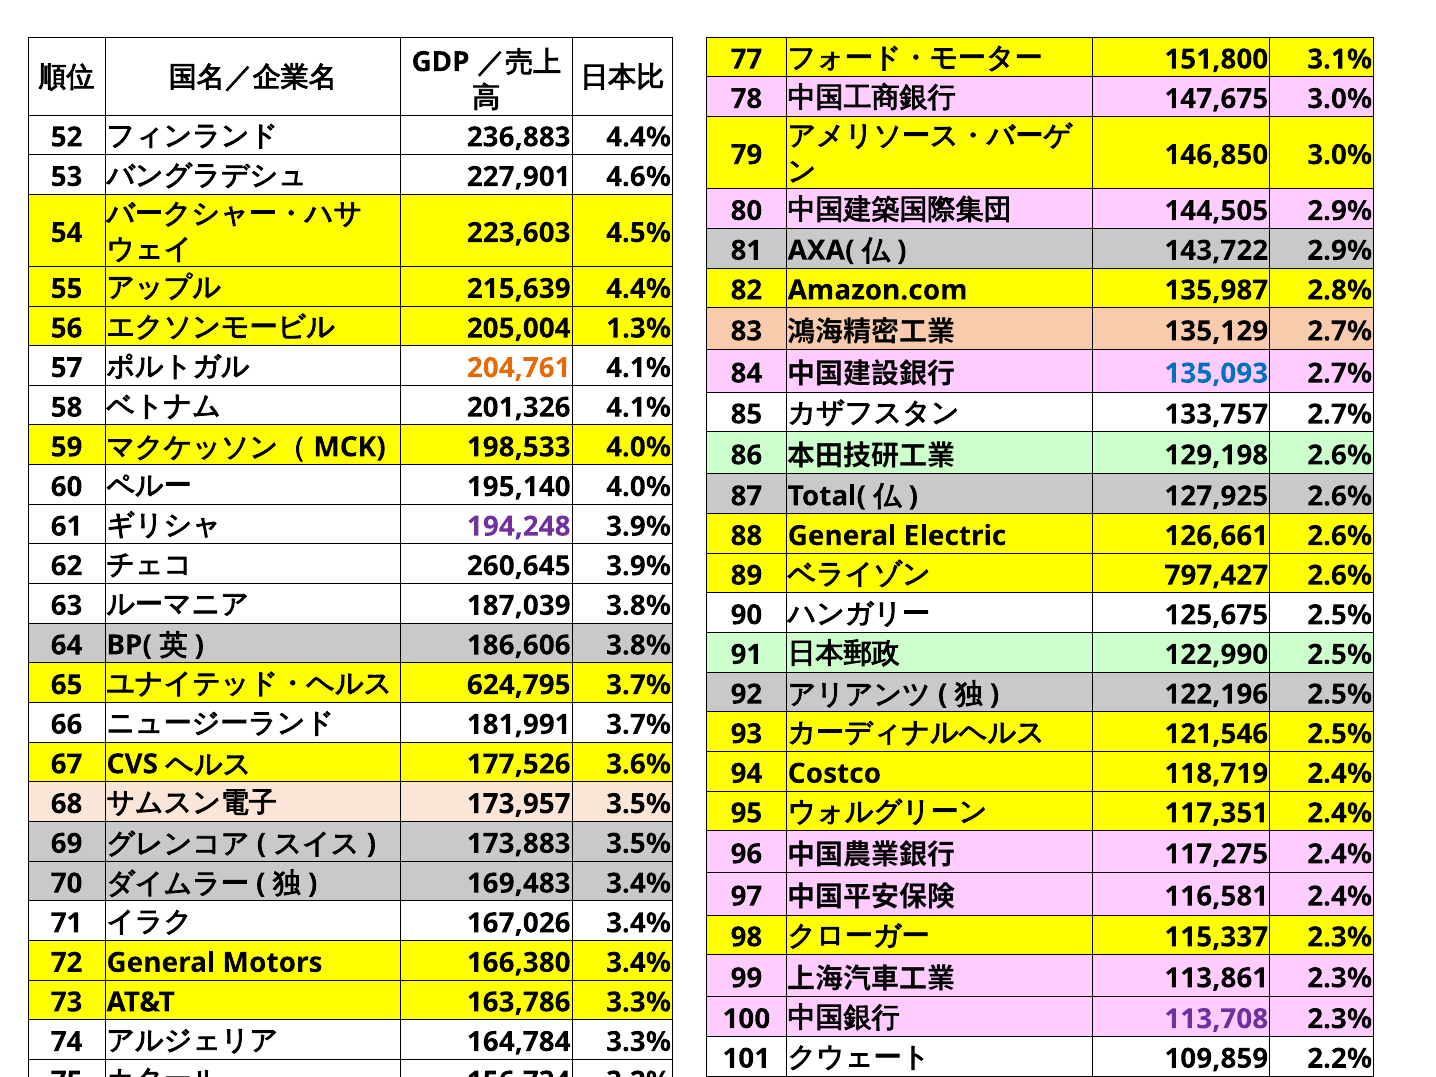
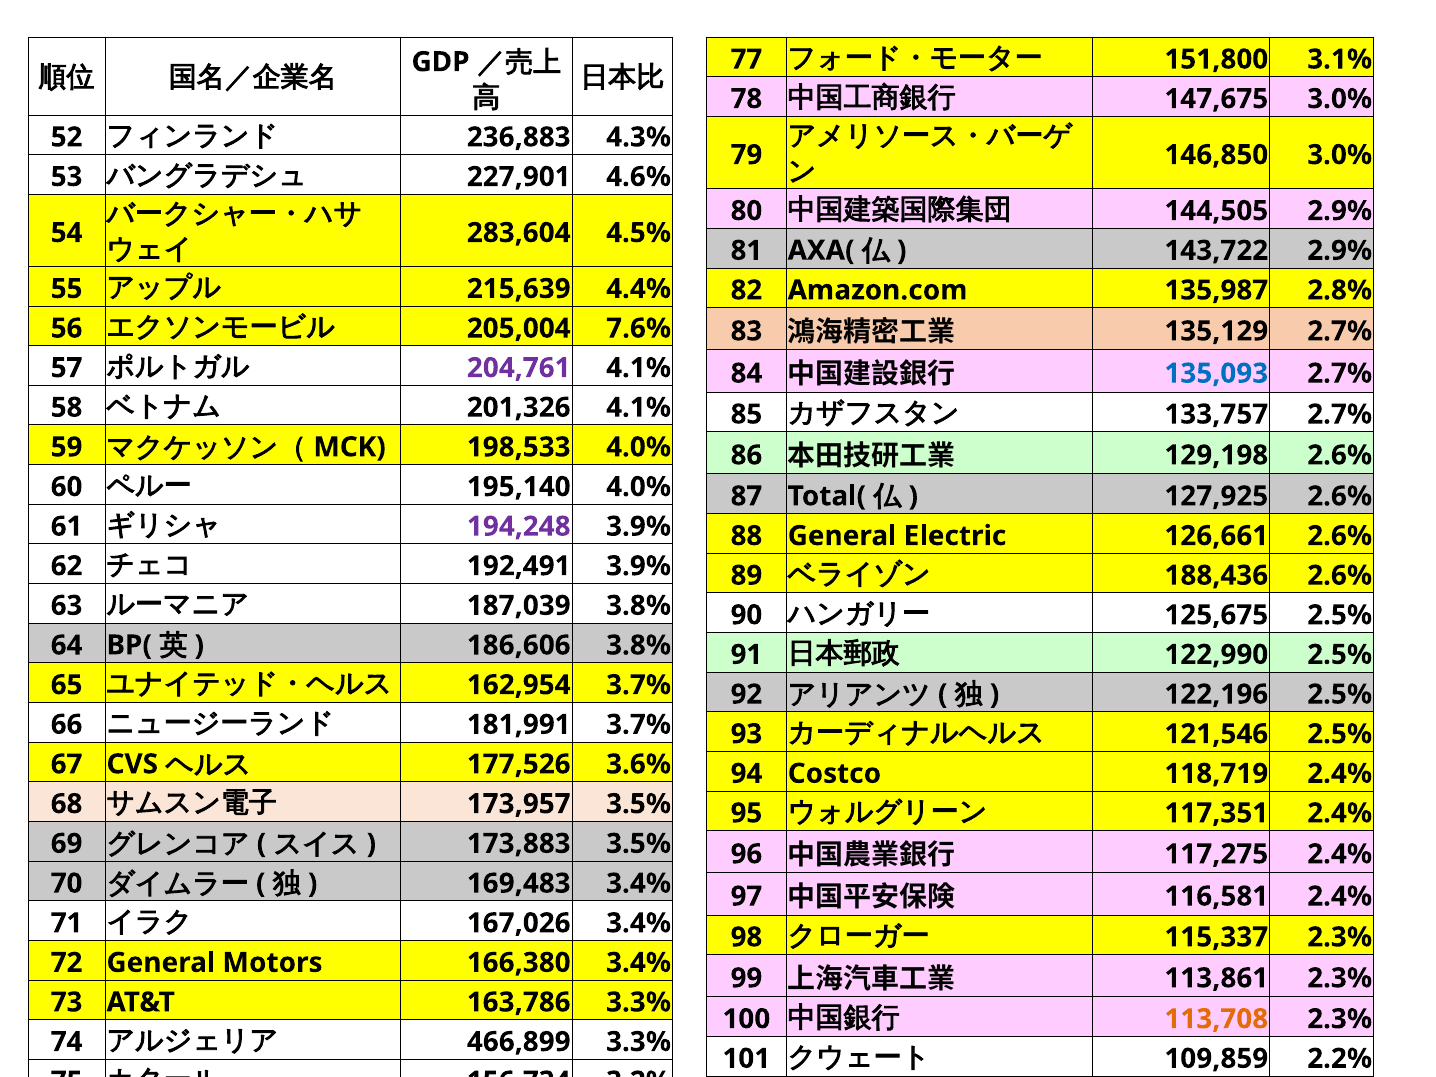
236,883 4.4%: 4.4% -> 4.3%
223,603: 223,603 -> 283,604
1.3%: 1.3% -> 7.6%
204,761 colour: orange -> purple
260,645: 260,645 -> 192,491
797,427: 797,427 -> 188,436
624,795: 624,795 -> 162,954
113,708 colour: purple -> orange
164,784: 164,784 -> 466,899
